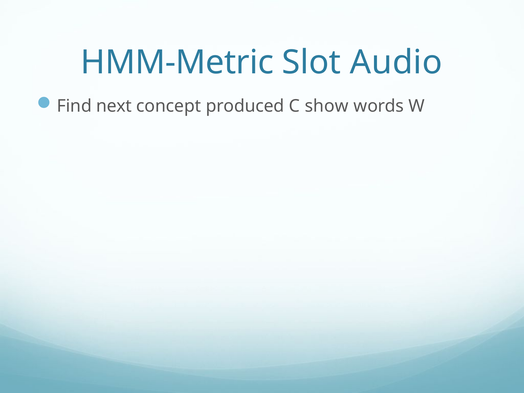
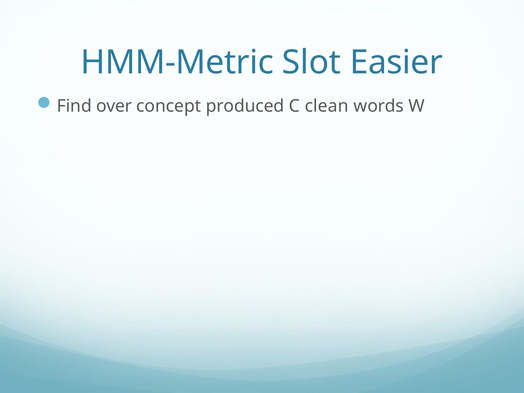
Audio: Audio -> Easier
next: next -> over
show: show -> clean
